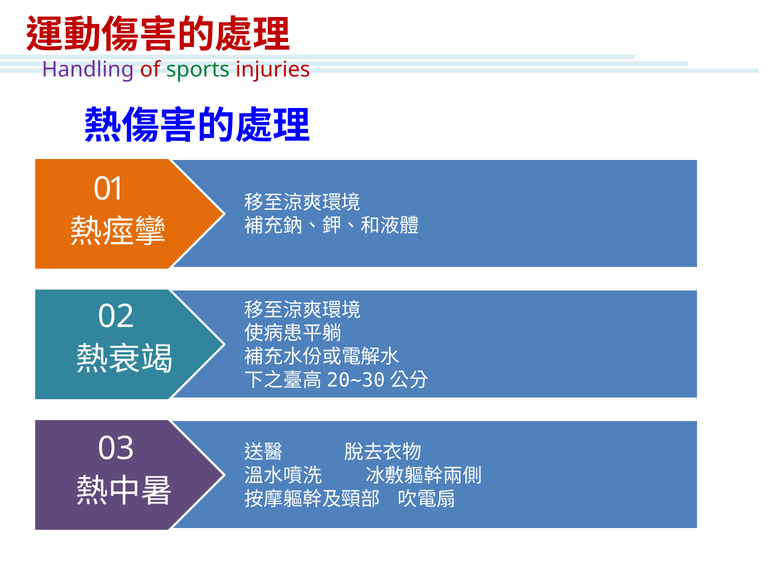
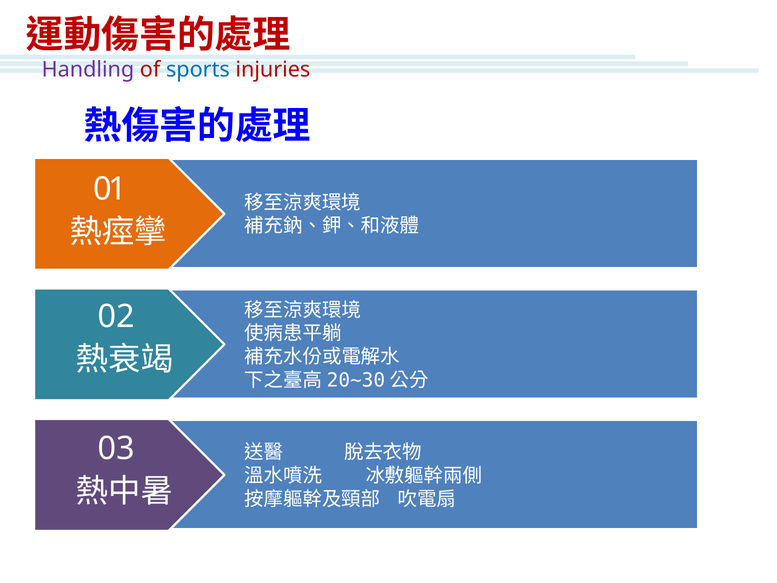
sports colour: green -> blue
